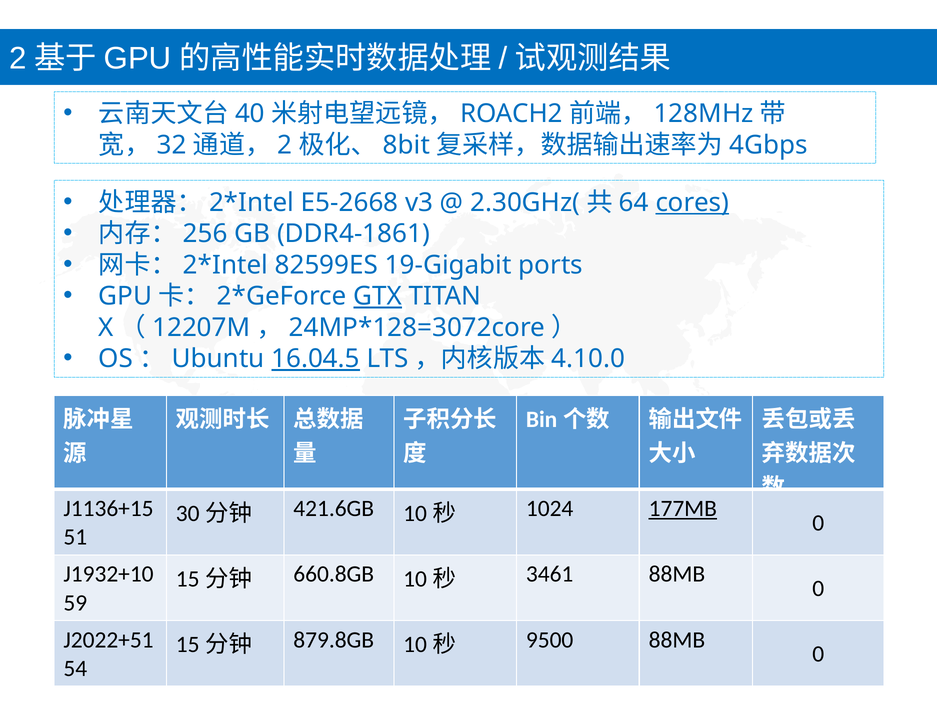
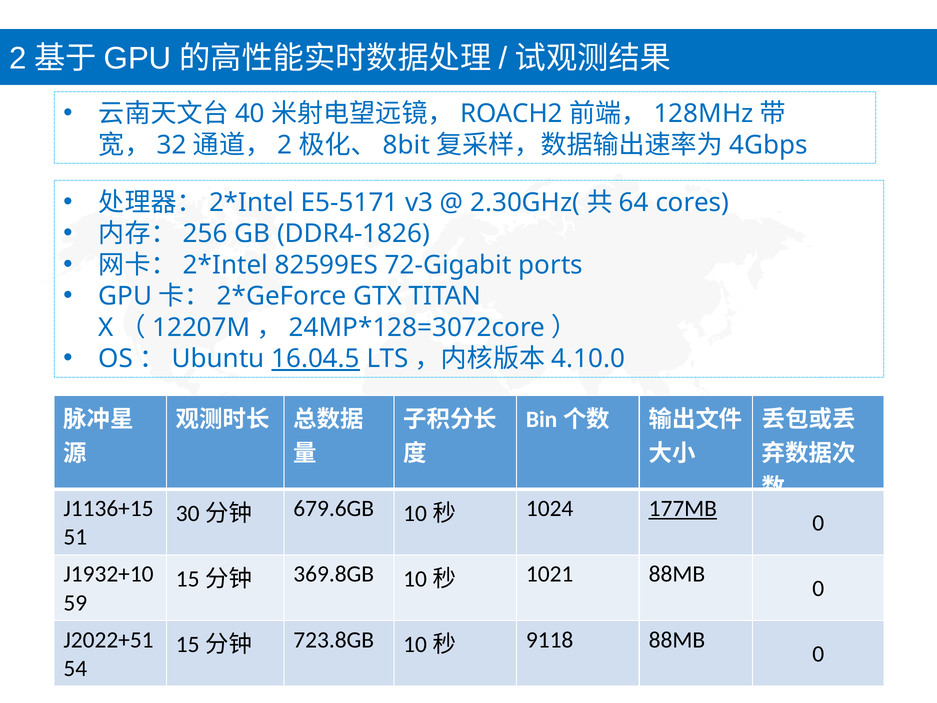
E5-2668: E5-2668 -> E5-5171
cores underline: present -> none
DDR4-1861: DDR4-1861 -> DDR4-1826
19-Gigabit: 19-Gigabit -> 72-Gigabit
GTX underline: present -> none
421.6GB: 421.6GB -> 679.6GB
660.8GB: 660.8GB -> 369.8GB
3461: 3461 -> 1021
879.8GB: 879.8GB -> 723.8GB
9500: 9500 -> 9118
